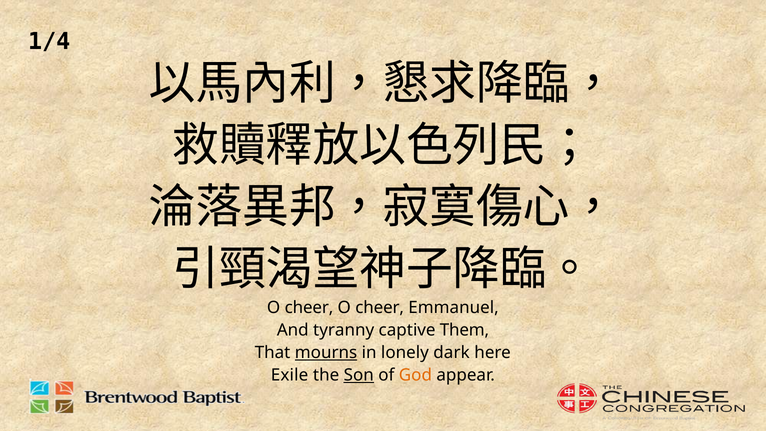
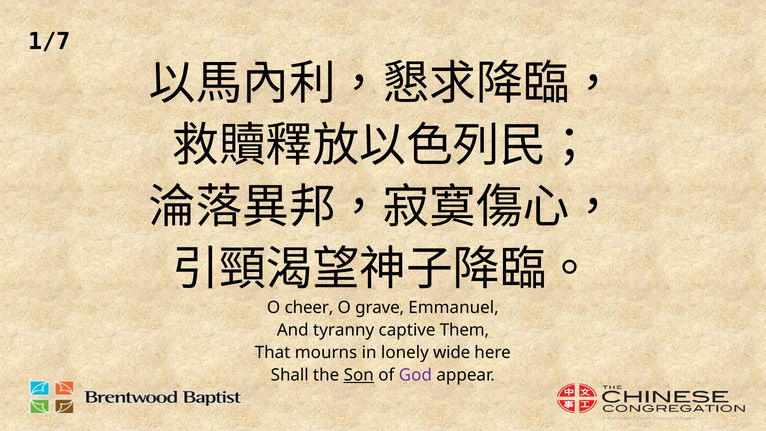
1/4: 1/4 -> 1/7
cheer at (380, 307): cheer -> grave
mourns underline: present -> none
dark: dark -> wide
Exile: Exile -> Shall
God colour: orange -> purple
